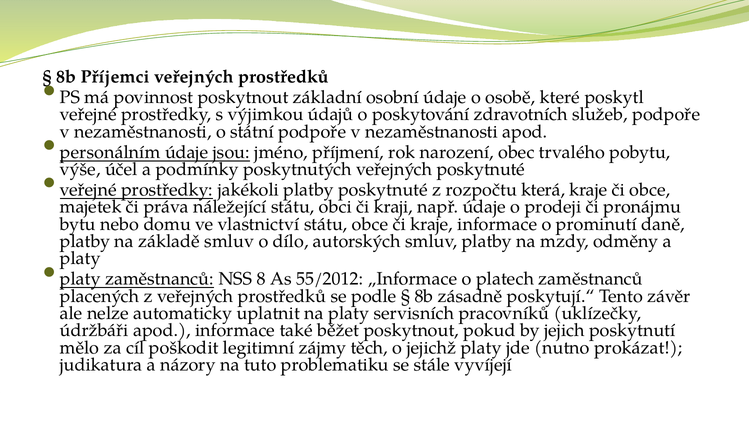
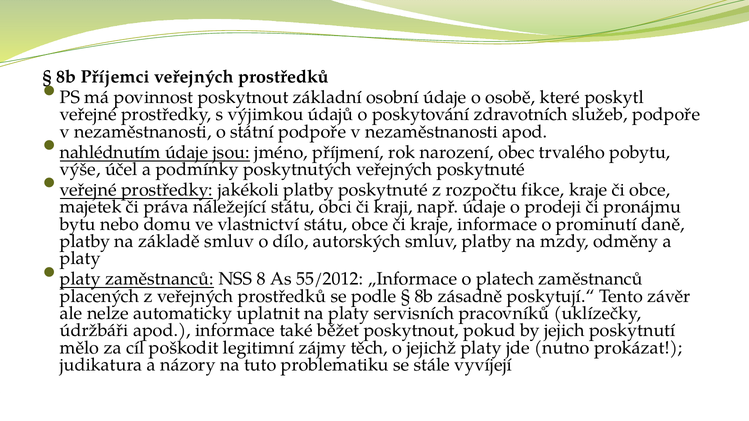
personálním: personálním -> nahlédnutím
která: která -> fikce
